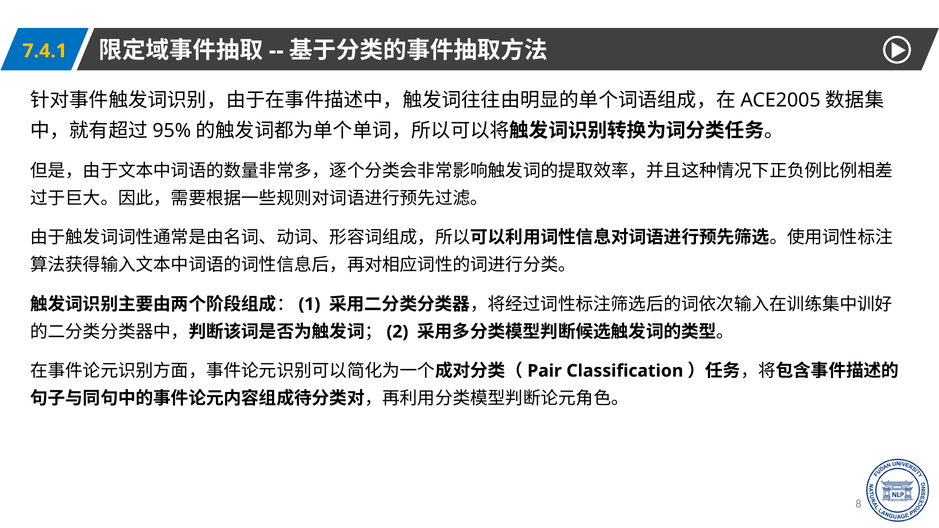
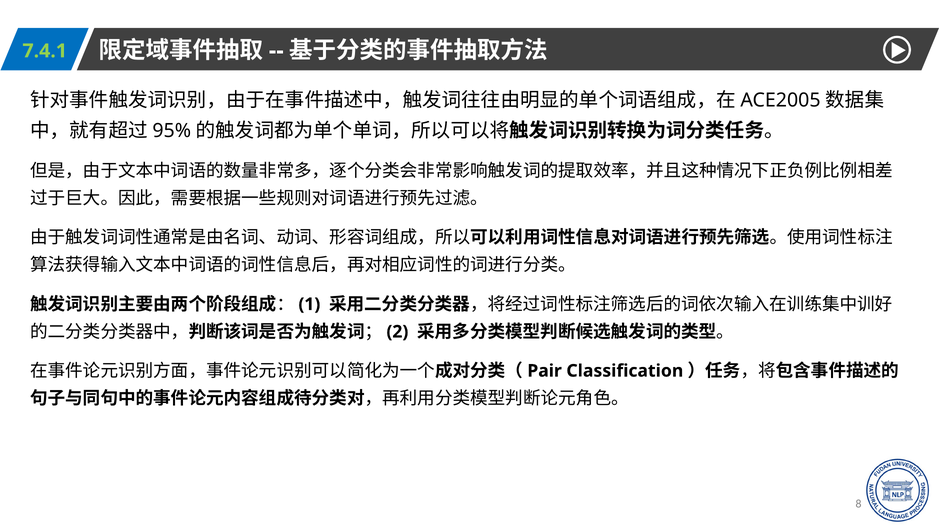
7.4.1 colour: yellow -> light green
